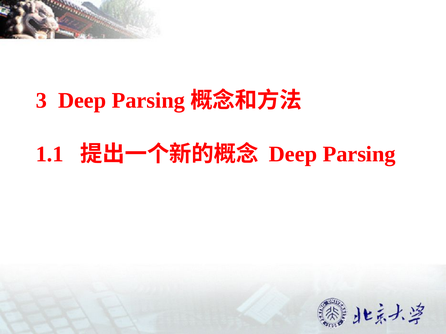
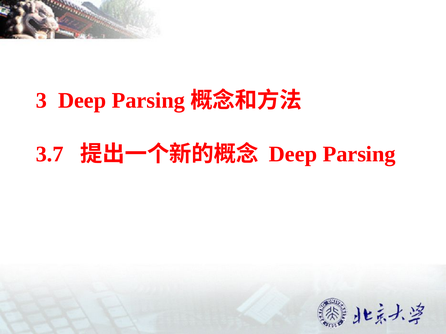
1.1: 1.1 -> 3.7
